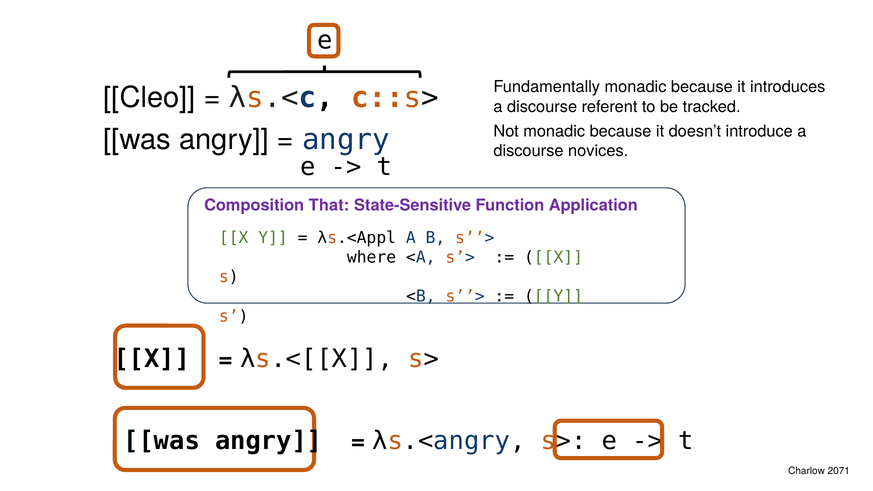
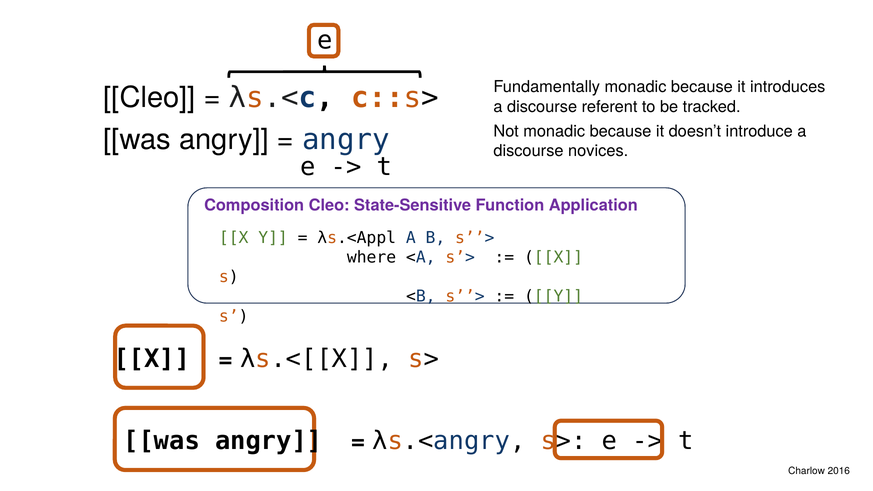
Composition That: That -> Cleo
2071: 2071 -> 2016
